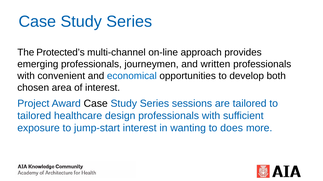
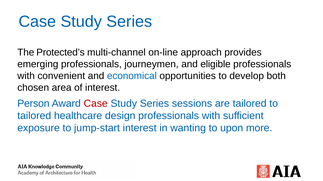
written: written -> eligible
Project: Project -> Person
Case at (96, 104) colour: black -> red
does: does -> upon
